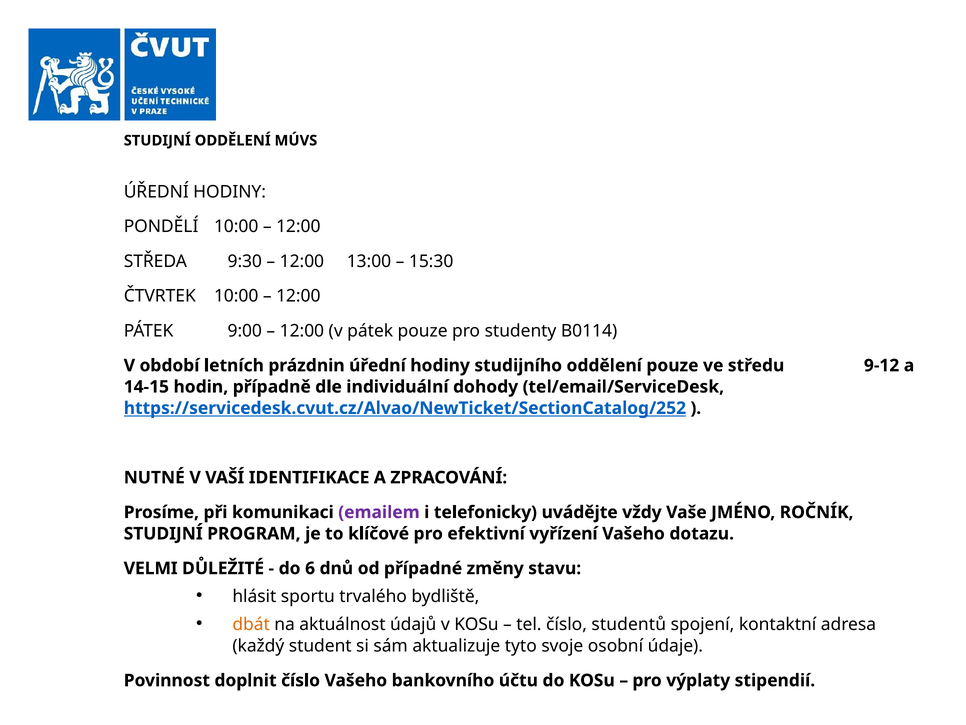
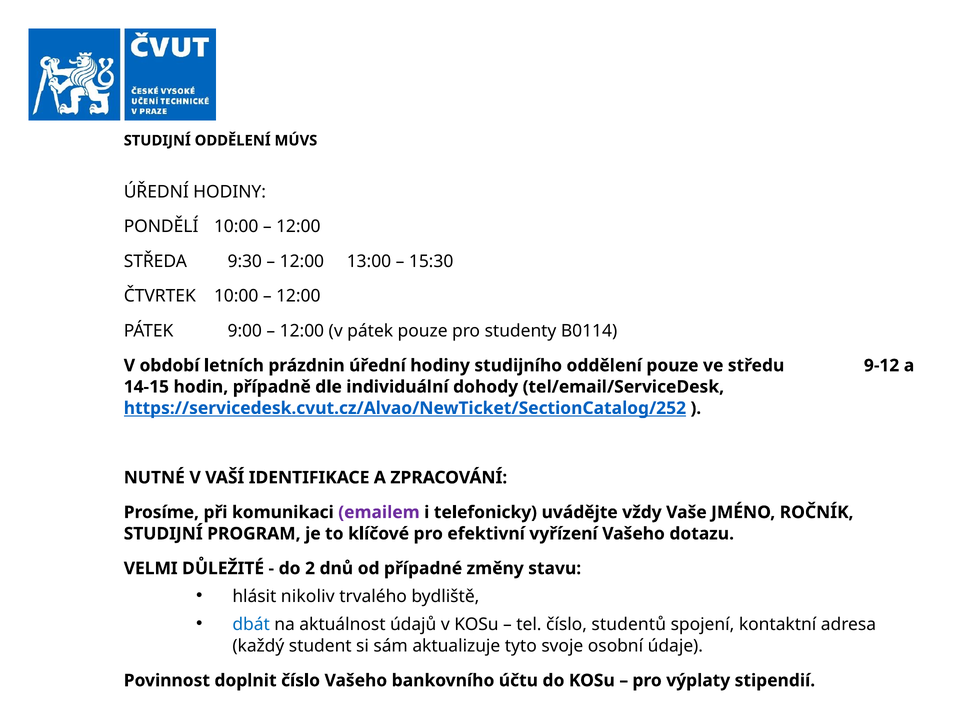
6: 6 -> 2
sportu: sportu -> nikoliv
dbát colour: orange -> blue
